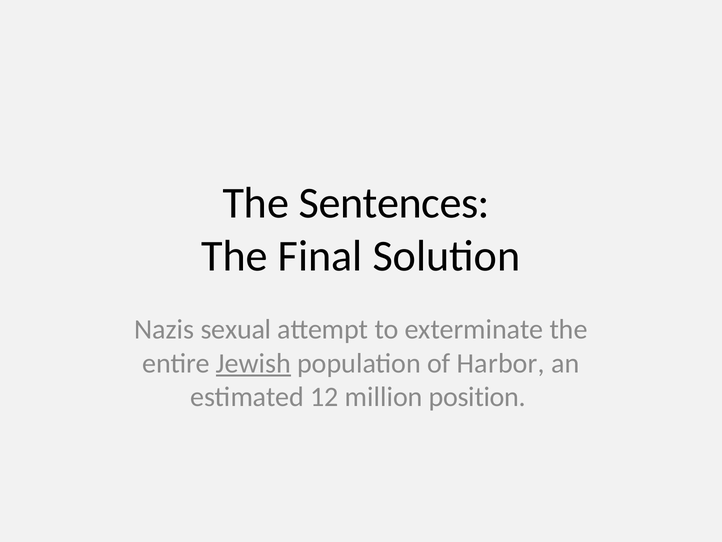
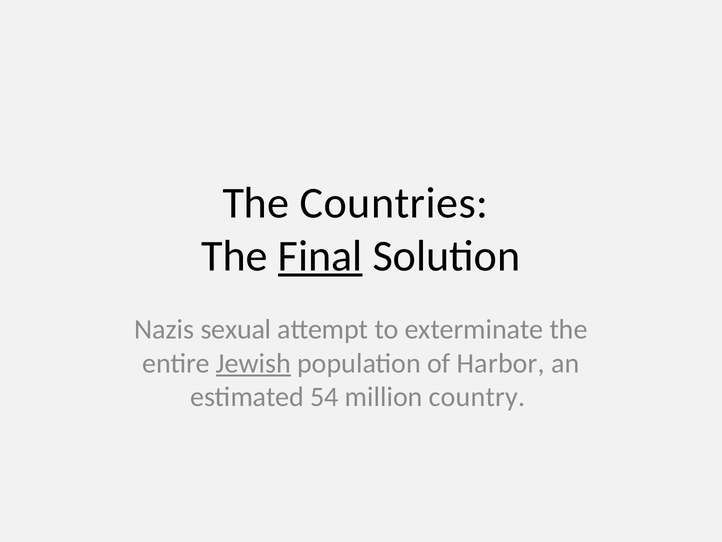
Sentences: Sentences -> Countries
Final underline: none -> present
12: 12 -> 54
position: position -> country
